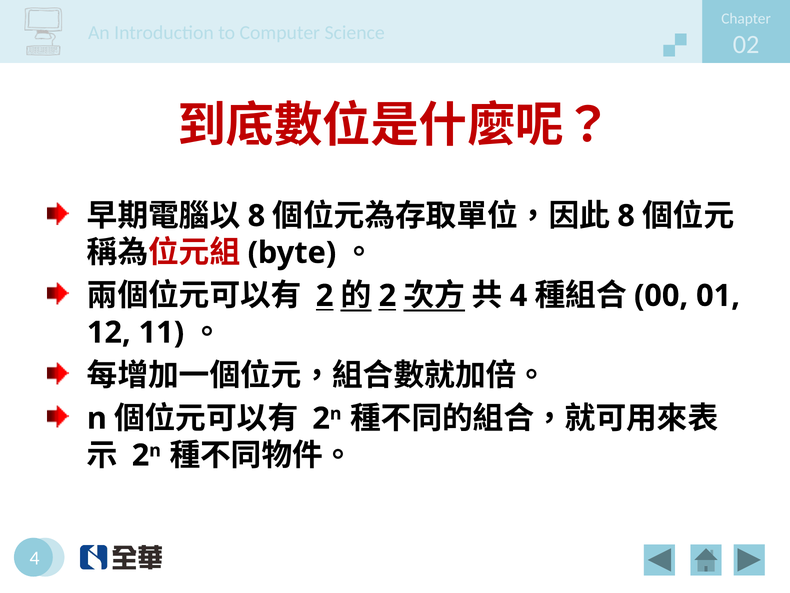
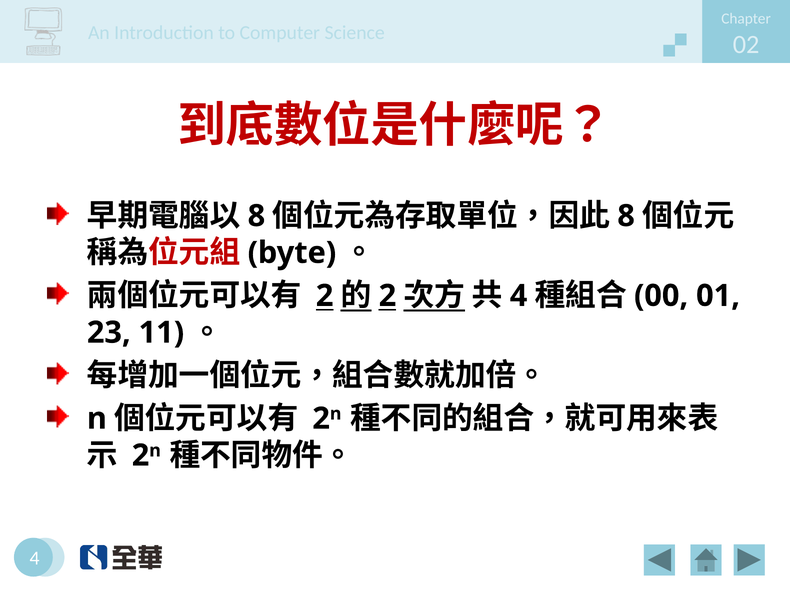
12: 12 -> 23
